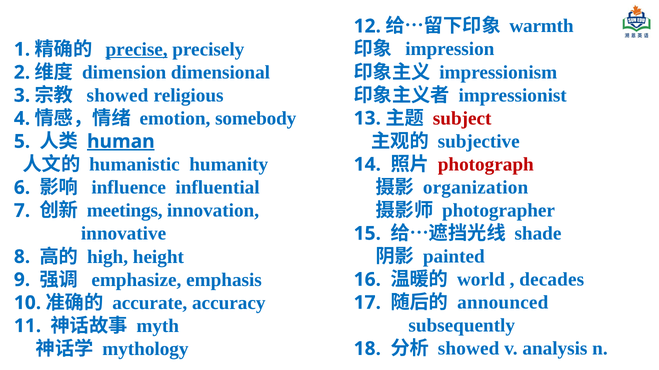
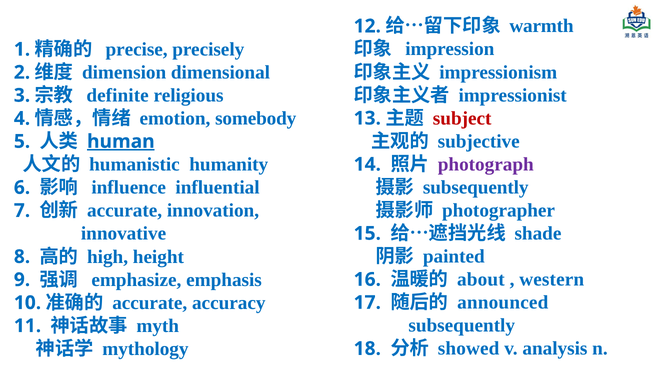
precise underline: present -> none
showed at (118, 96): showed -> definite
photograph colour: red -> purple
organization at (476, 188): organization -> subsequently
meetings at (125, 211): meetings -> accurate
world: world -> about
decades: decades -> western
